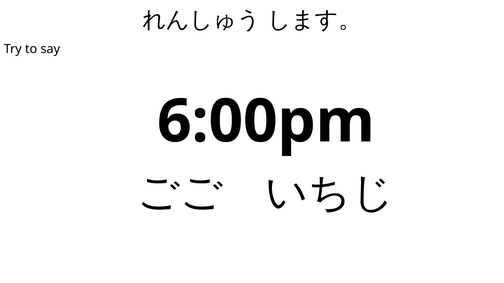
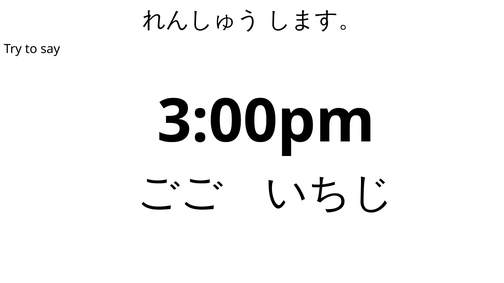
6:00pm: 6:00pm -> 3:00pm
